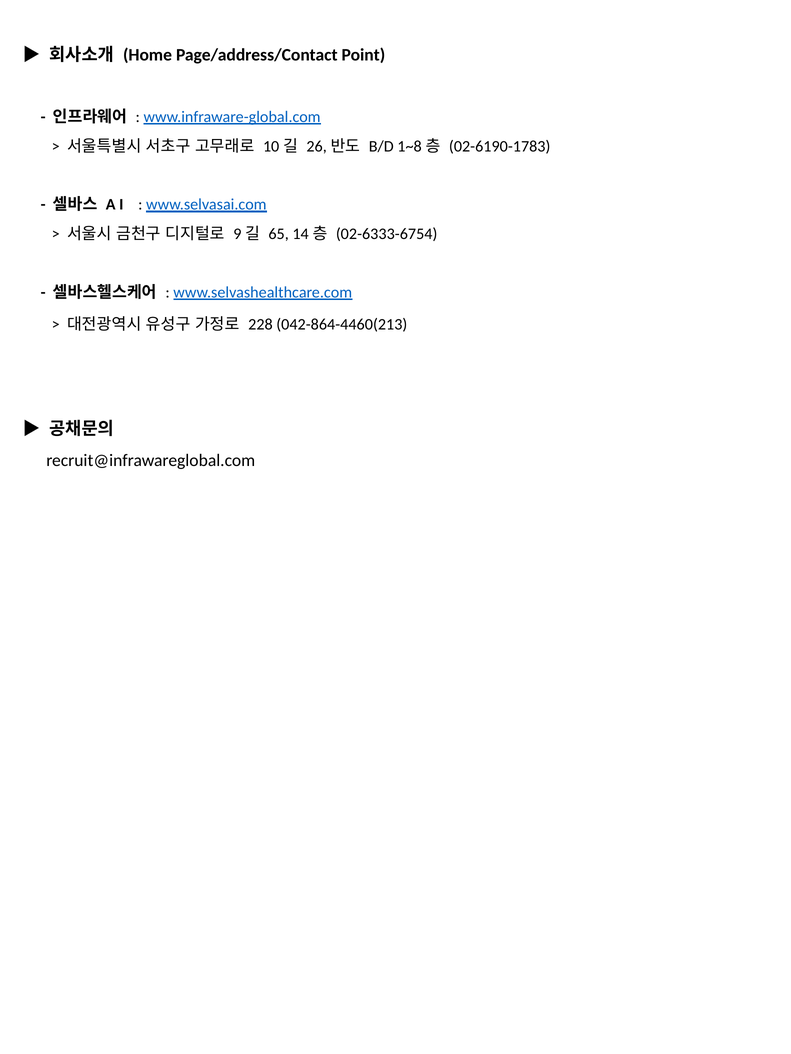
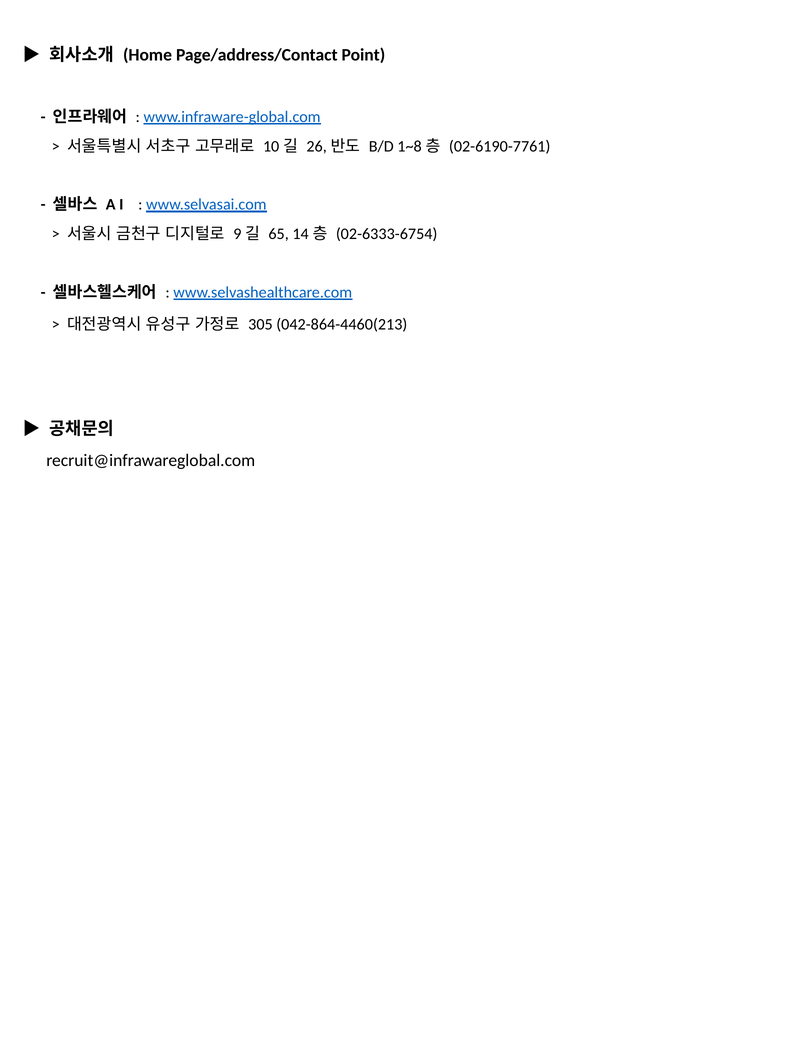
02-6190-1783: 02-6190-1783 -> 02-6190-7761
228: 228 -> 305
